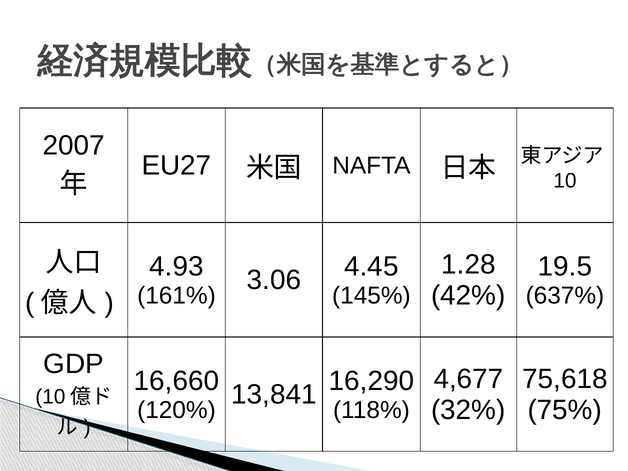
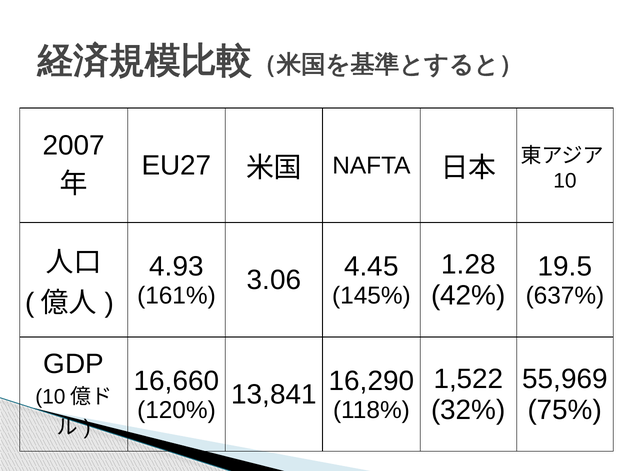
4,677: 4,677 -> 1,522
75,618: 75,618 -> 55,969
